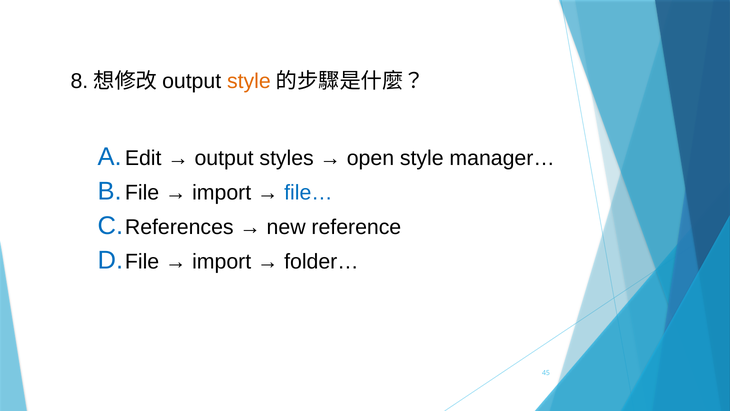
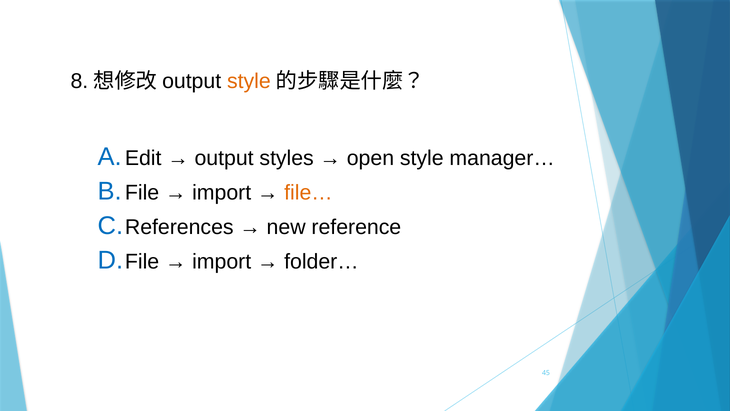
file… colour: blue -> orange
